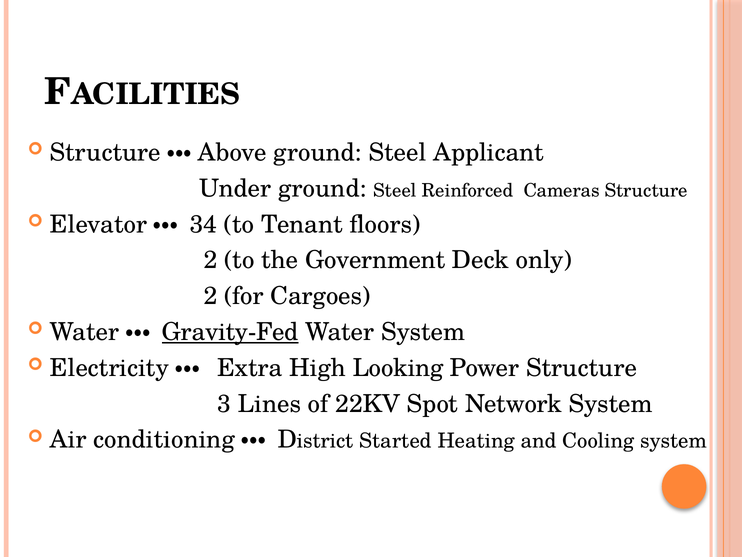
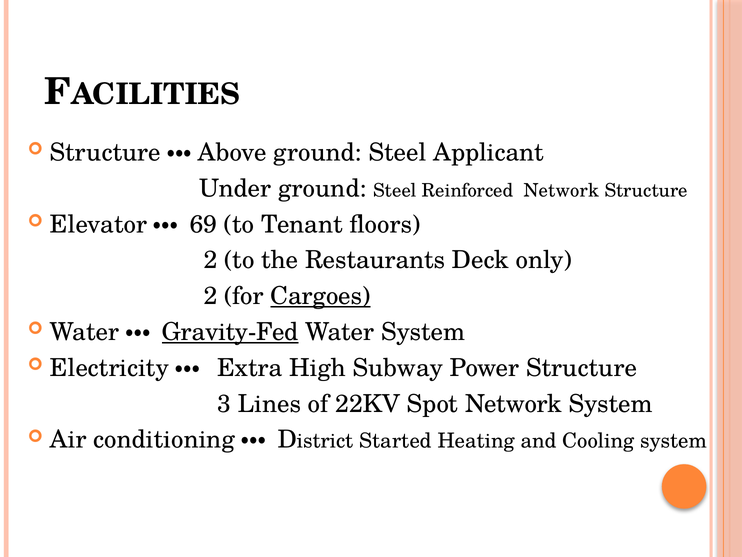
Reinforced Cameras: Cameras -> Network
34: 34 -> 69
Government: Government -> Restaurants
Cargoes underline: none -> present
Looking: Looking -> Subway
